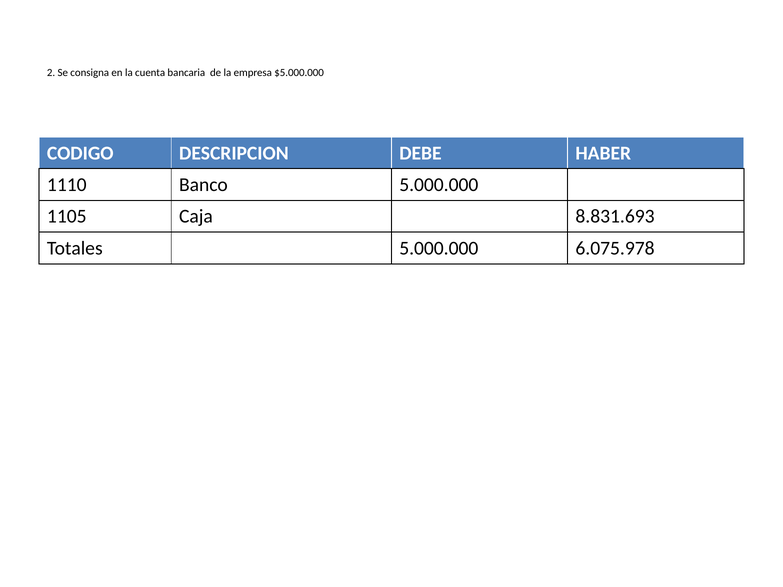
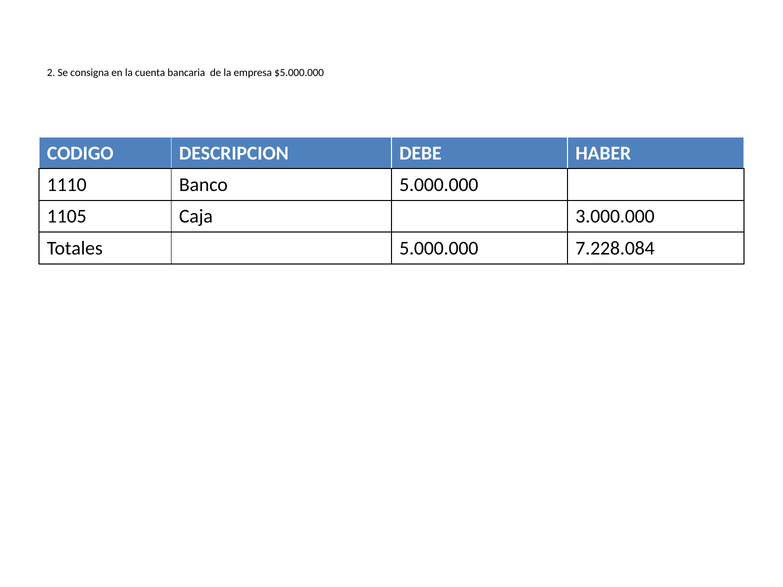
8.831.693: 8.831.693 -> 3.000.000
6.075.978: 6.075.978 -> 7.228.084
